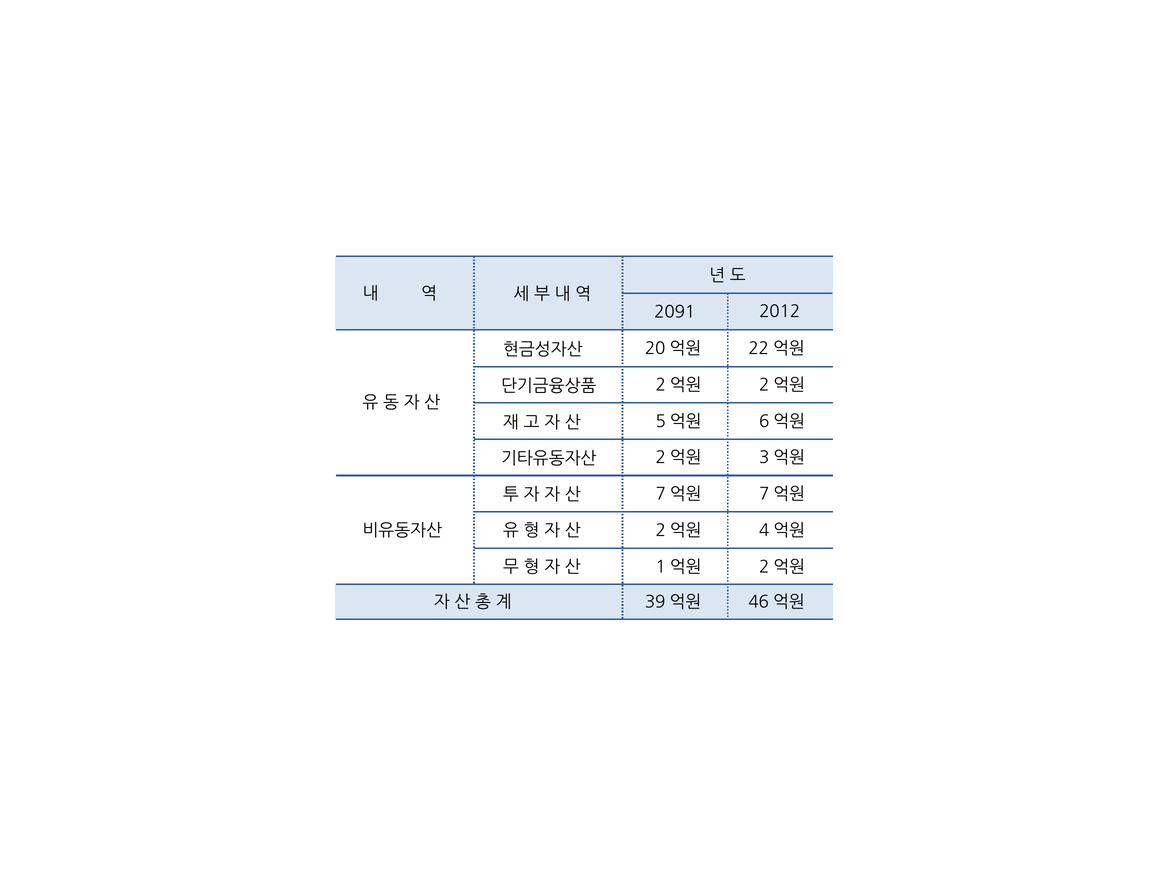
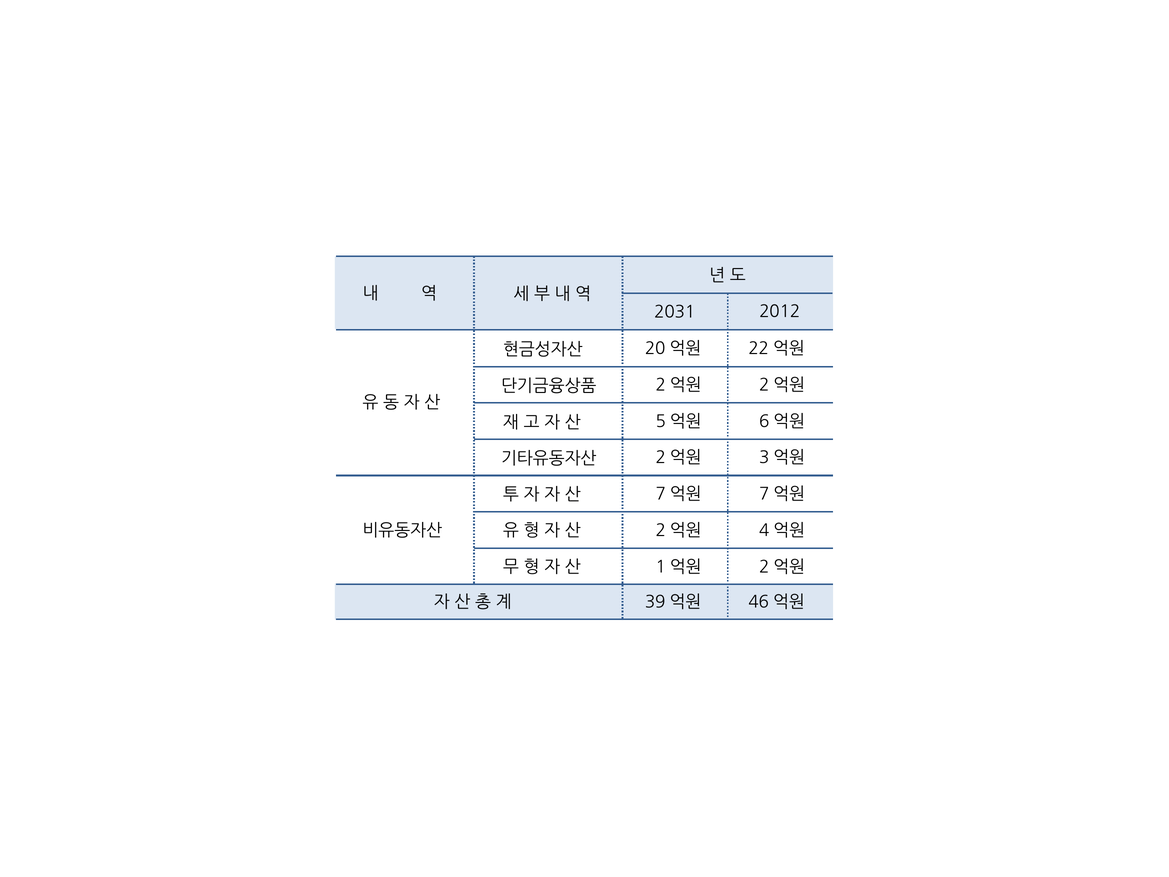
2091: 2091 -> 2031
